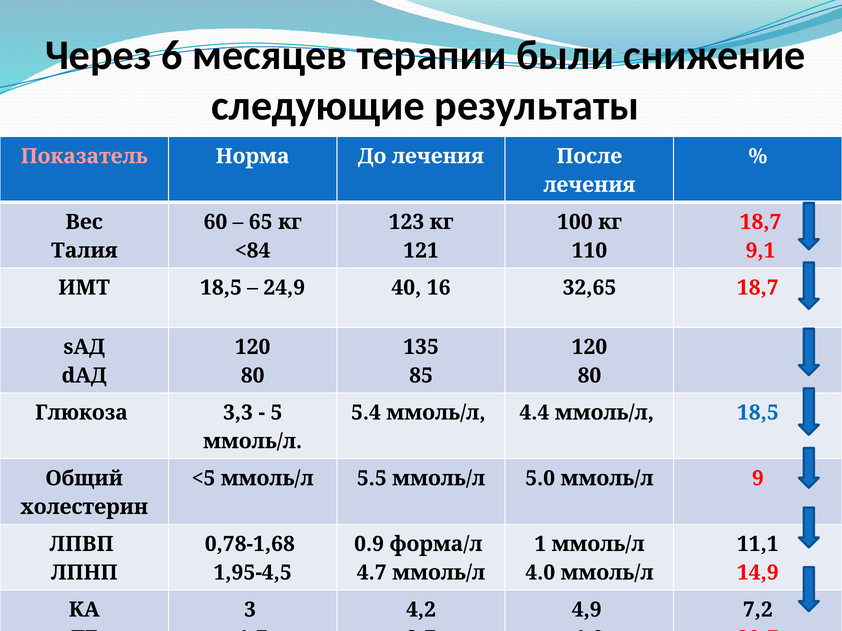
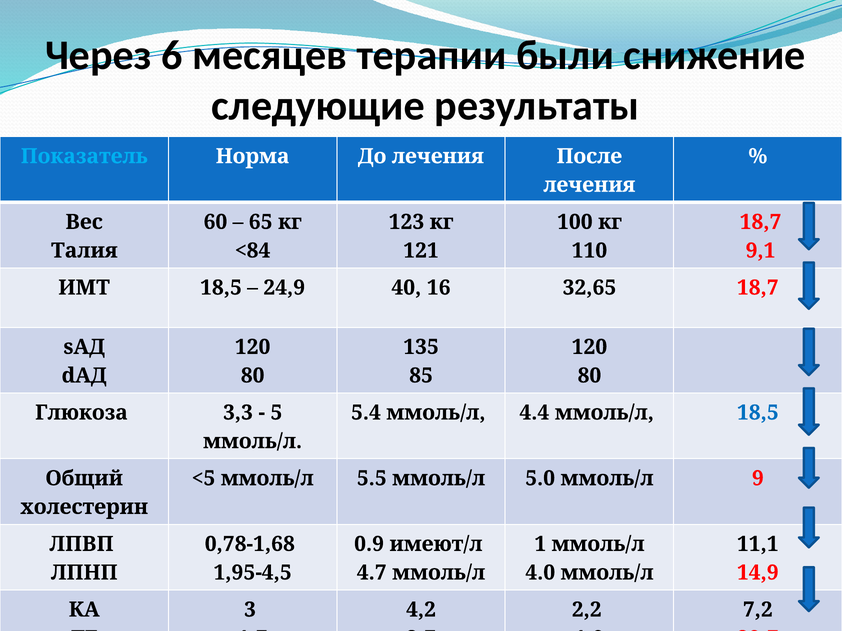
Показатель colour: pink -> light blue
форма/л: форма/л -> имеют/л
4,9: 4,9 -> 2,2
